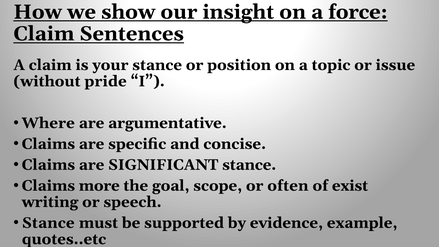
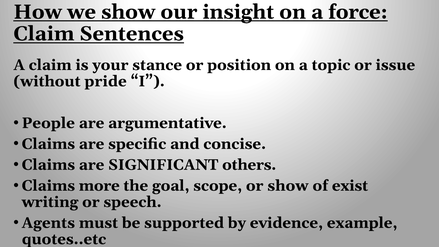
Where: Where -> People
SIGNIFICANT stance: stance -> others
or often: often -> show
Stance at (48, 223): Stance -> Agents
